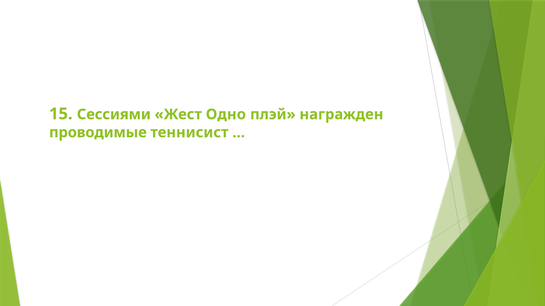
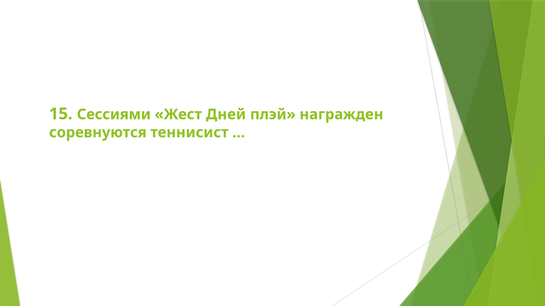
Одно: Одно -> Дней
проводимые: проводимые -> соревнуются
